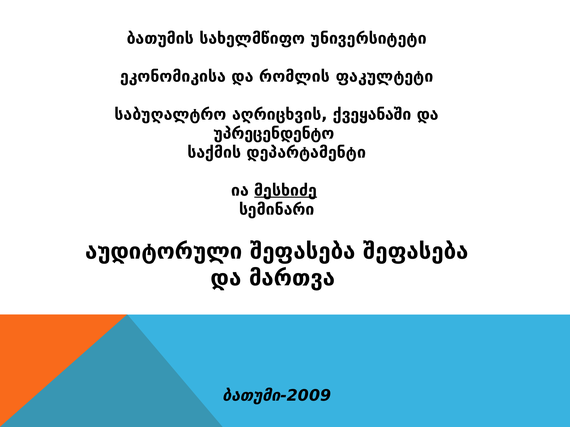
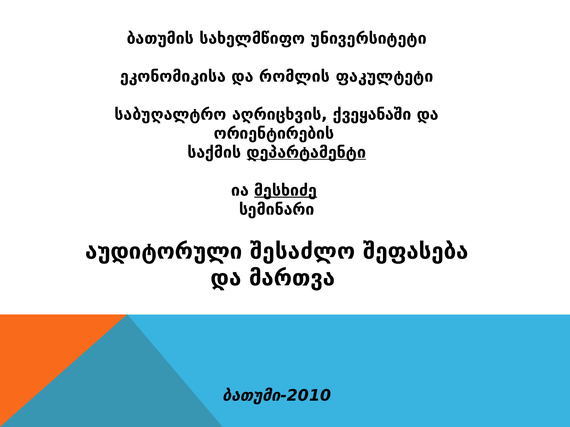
უპრეცენდენტო: უპრეცენდენტო -> ორიენტირების
დეპარტამენტი underline: none -> present
აუდიტორული შეფასება: შეფასება -> შესაძლო
ბათუმი-2009: ბათუმი-2009 -> ბათუმი-2010
